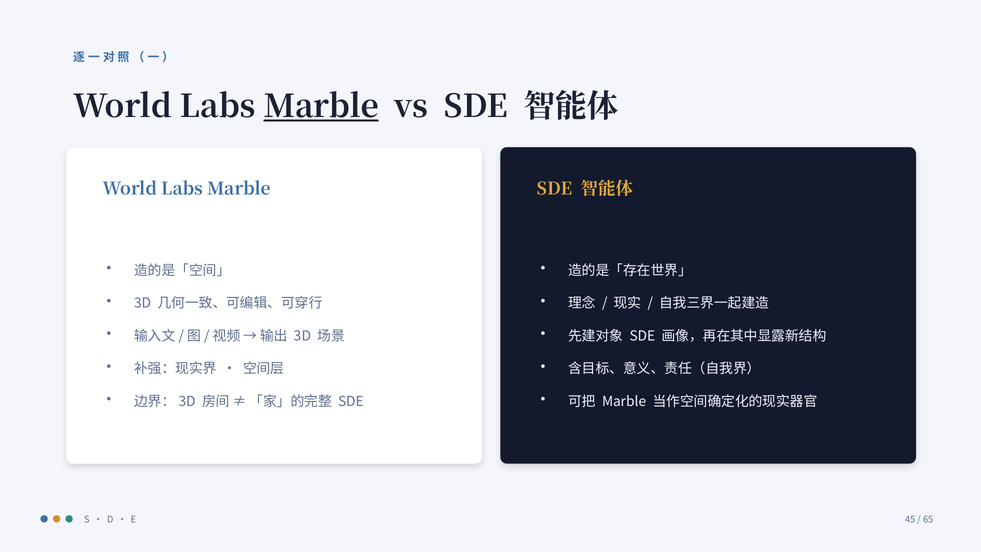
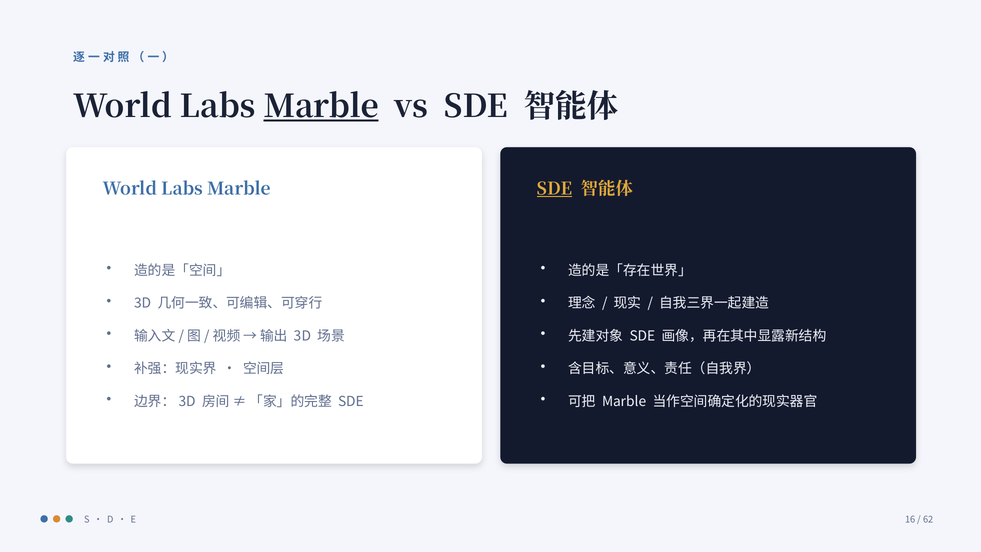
SDE at (555, 189) underline: none -> present
45: 45 -> 16
65: 65 -> 62
